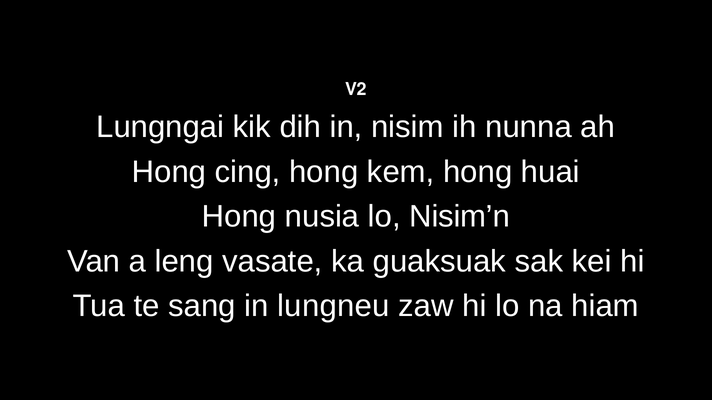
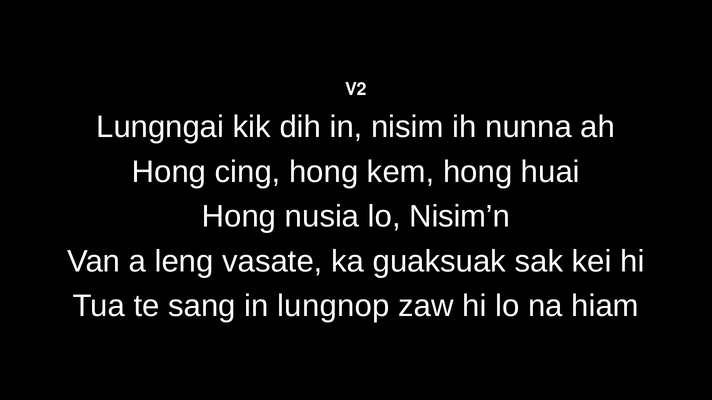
lungneu: lungneu -> lungnop
